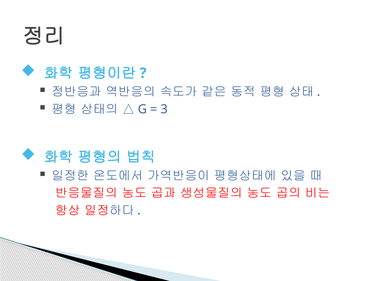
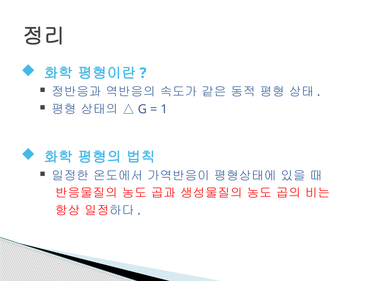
3: 3 -> 1
